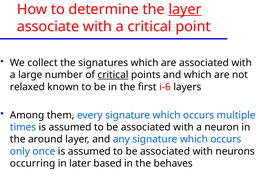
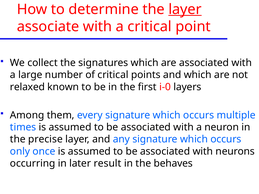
critical at (113, 75) underline: present -> none
i-6: i-6 -> i-0
around: around -> precise
based: based -> result
